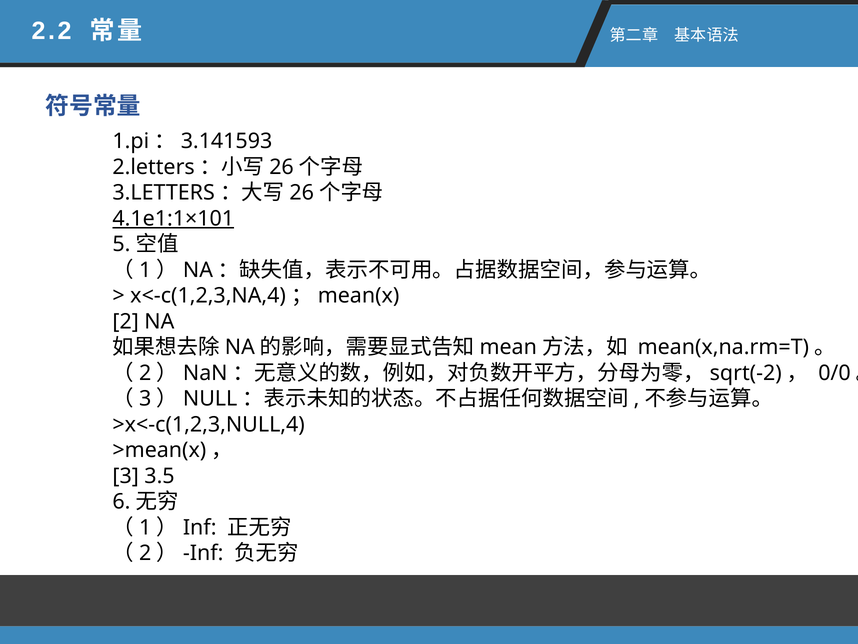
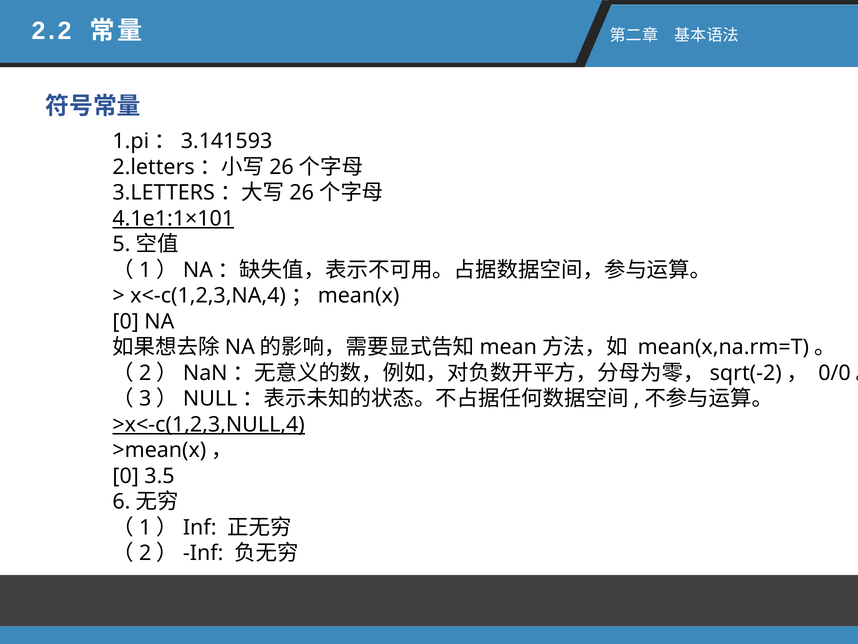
2 at (126, 321): 2 -> 0
>x<-c(1,2,3,NULL,4 underline: none -> present
3 at (126, 476): 3 -> 0
